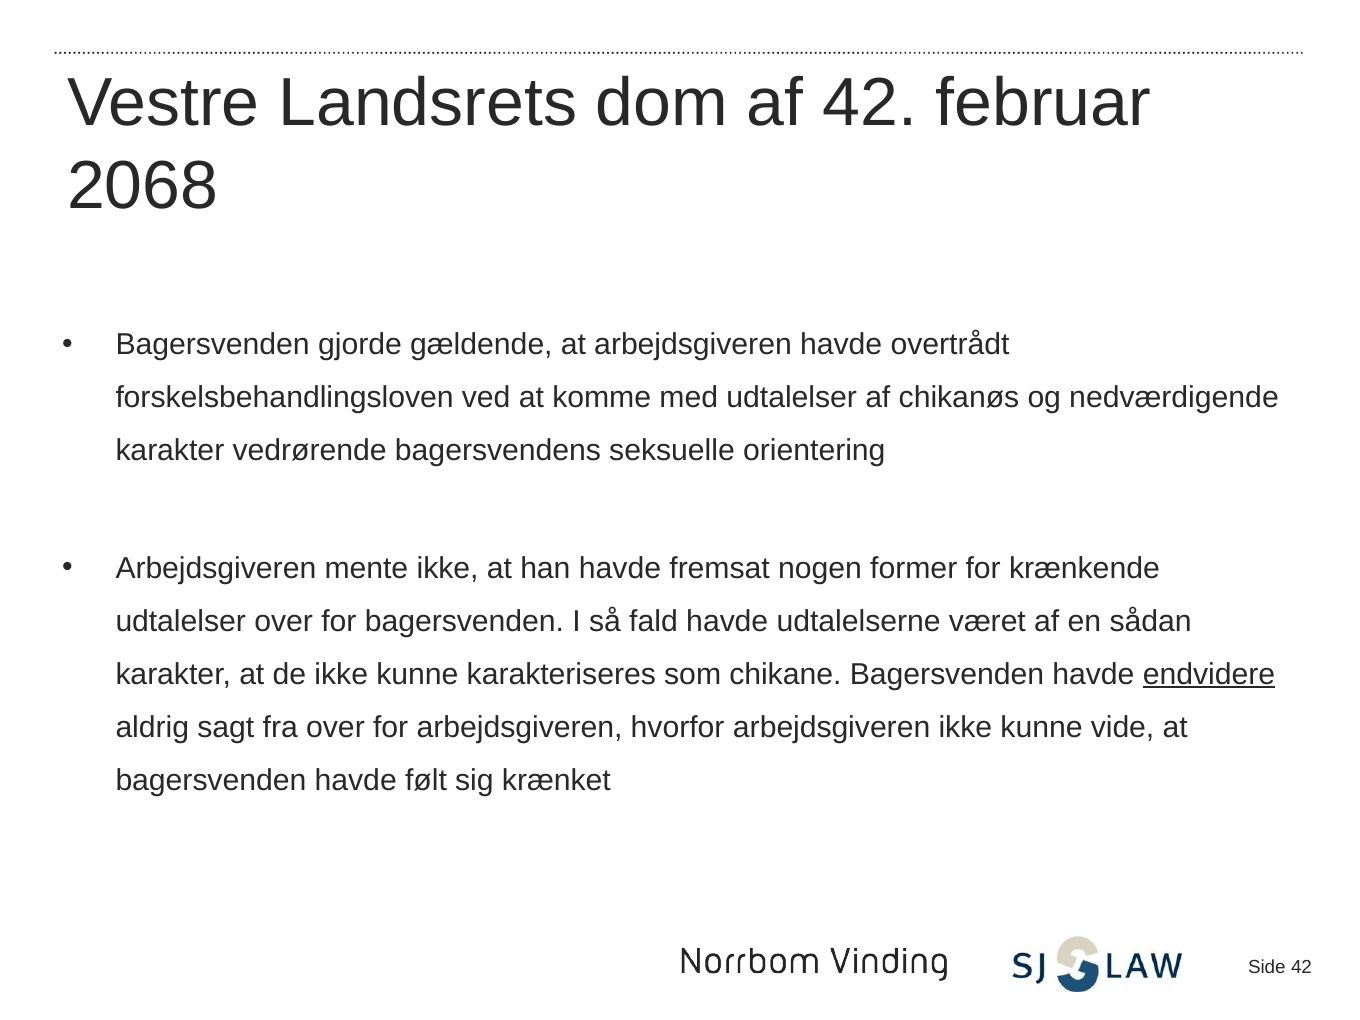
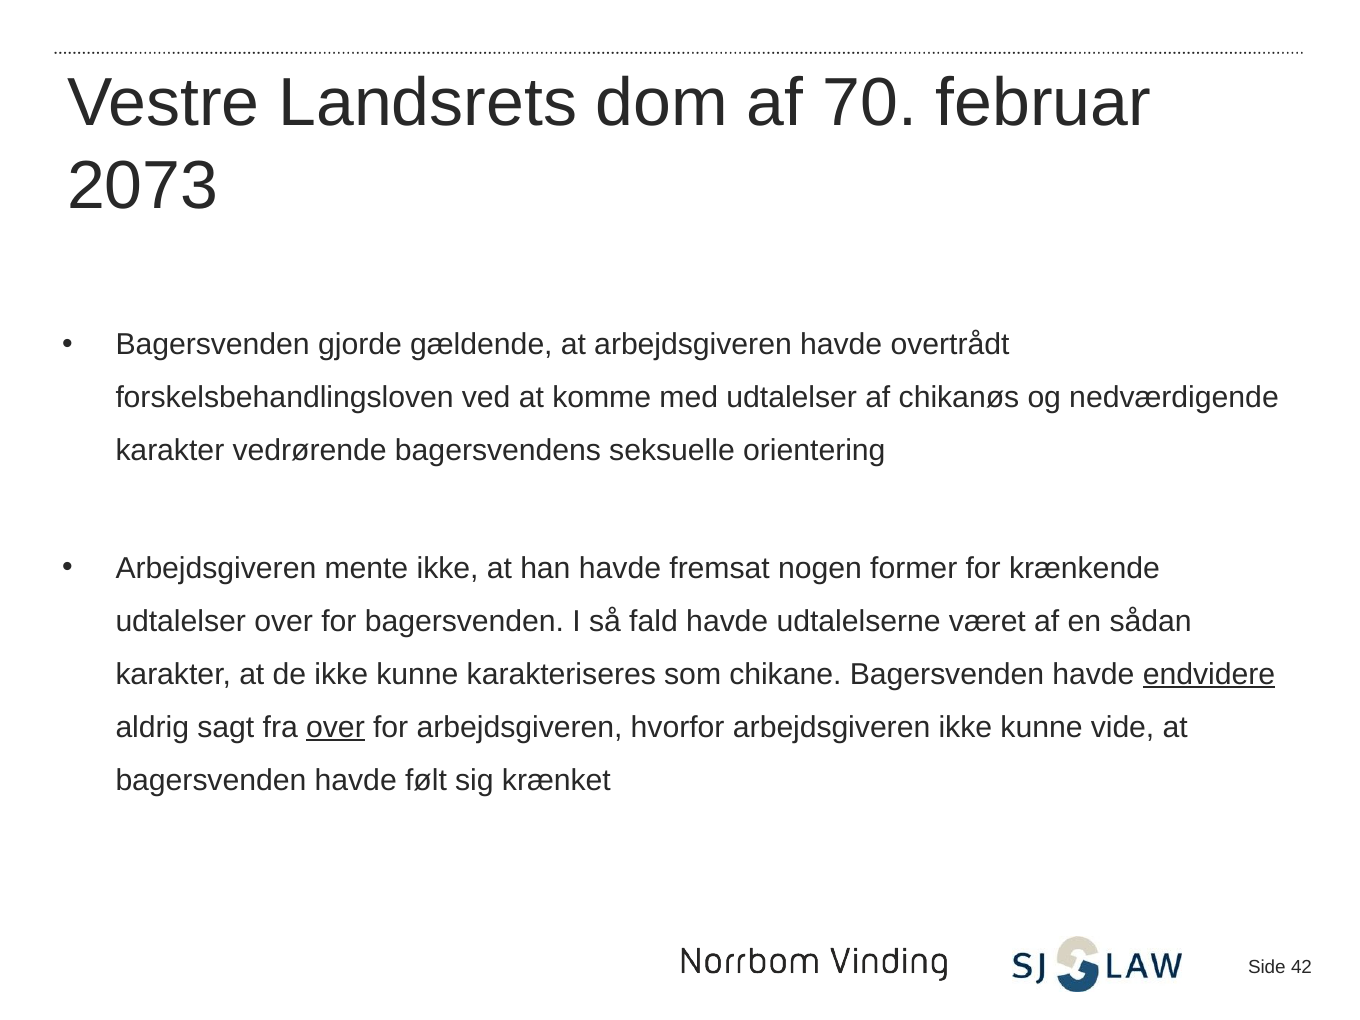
af 42: 42 -> 70
2068: 2068 -> 2073
over at (335, 727) underline: none -> present
